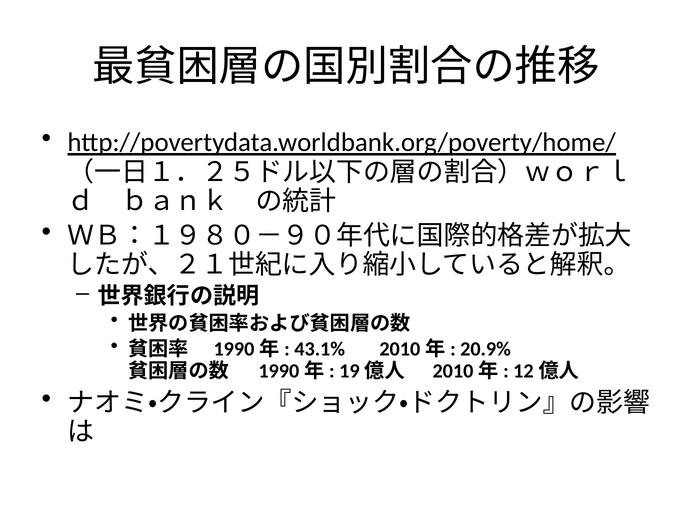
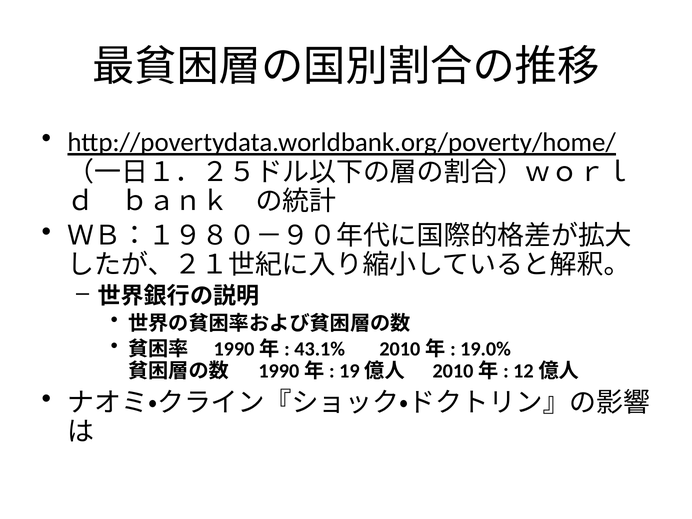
20.9%: 20.9% -> 19.0%
